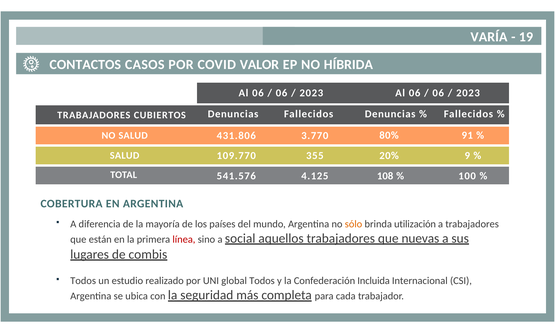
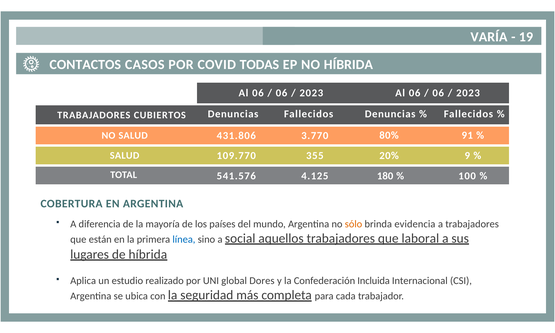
VALOR: VALOR -> TODAS
108: 108 -> 180
utilización: utilización -> evidencia
línea colour: red -> blue
nuevas: nuevas -> laboral
de combis: combis -> híbrida
Todos at (83, 281): Todos -> Aplica
global Todos: Todos -> Dores
